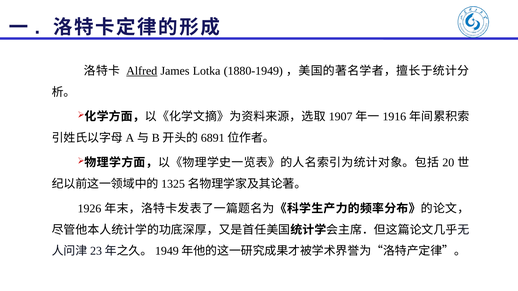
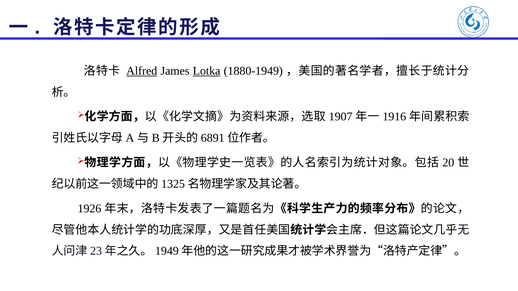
Lotka underline: none -> present
